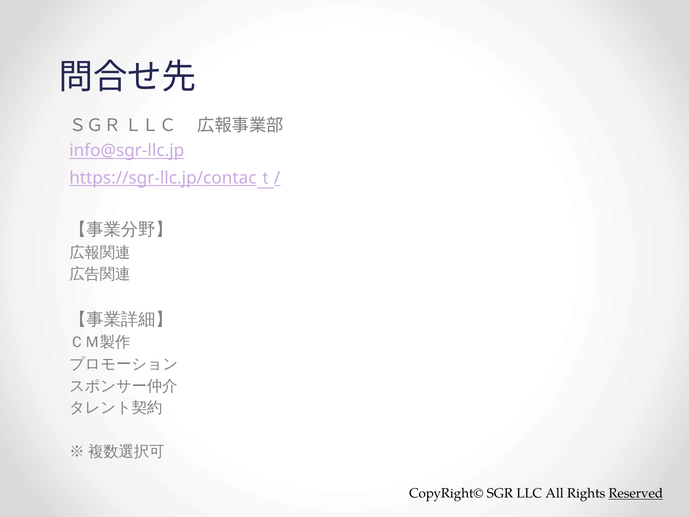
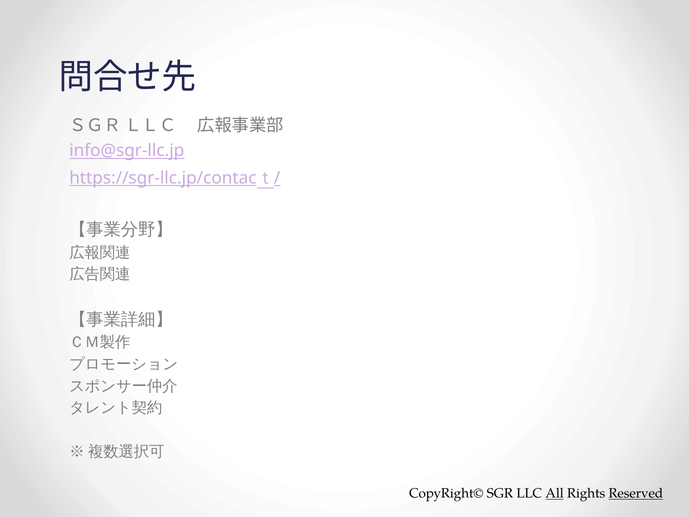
All underline: none -> present
